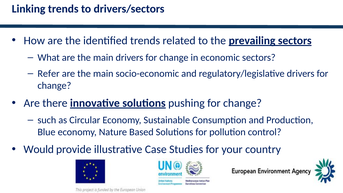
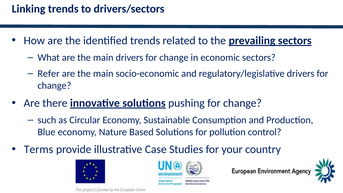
Would: Would -> Terms
